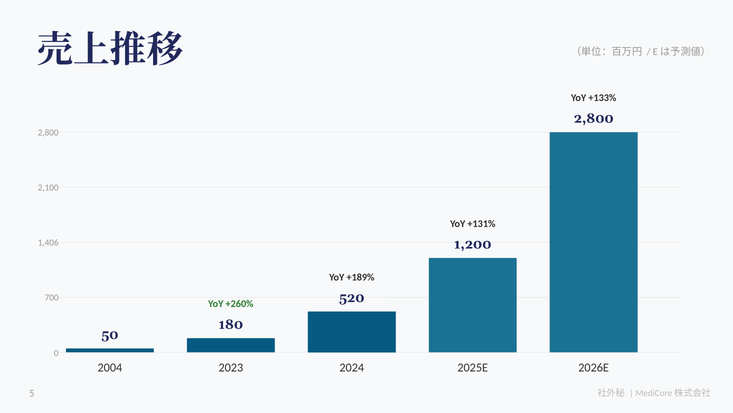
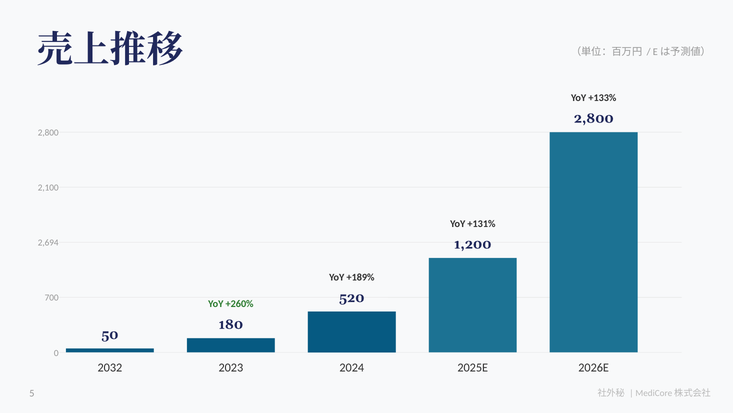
1,406: 1,406 -> 2,694
2004: 2004 -> 2032
